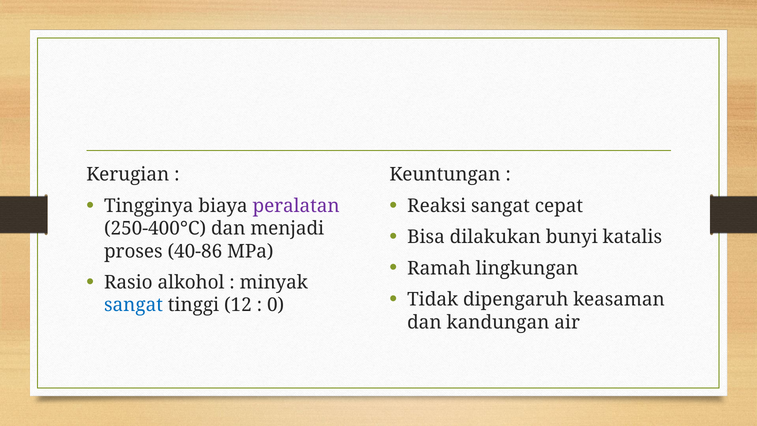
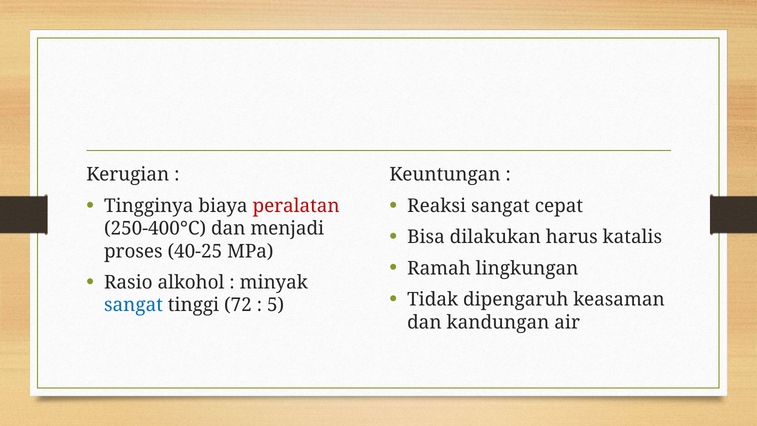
peralatan colour: purple -> red
bunyi: bunyi -> harus
40-86: 40-86 -> 40-25
12: 12 -> 72
0: 0 -> 5
